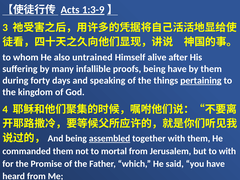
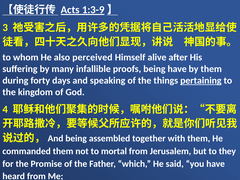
untrained: untrained -> perceived
assembled underline: present -> none
to with: with -> they
